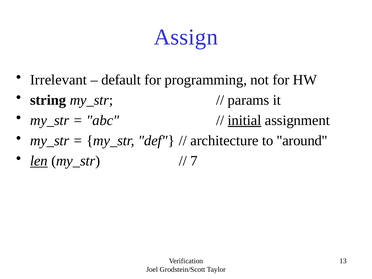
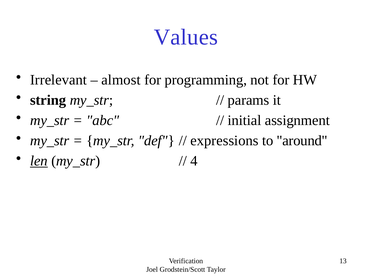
Assign: Assign -> Values
default: default -> almost
initial underline: present -> none
architecture: architecture -> expressions
7: 7 -> 4
